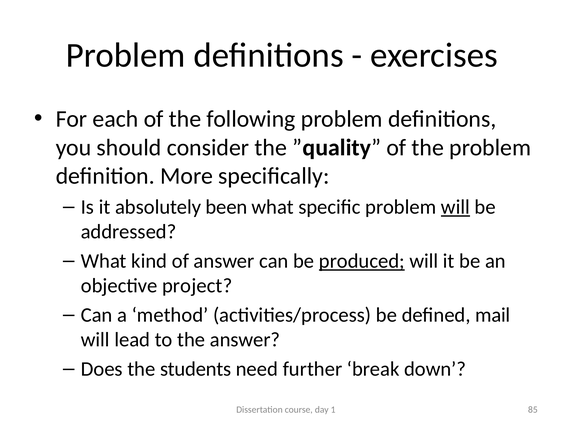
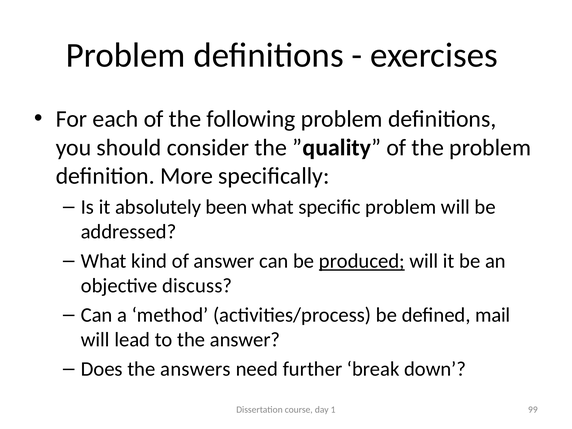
will at (455, 207) underline: present -> none
project: project -> discuss
students: students -> answers
85: 85 -> 99
